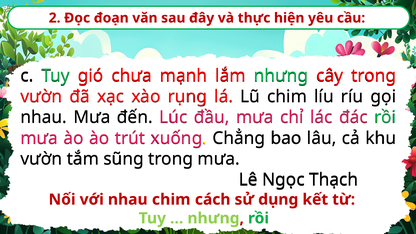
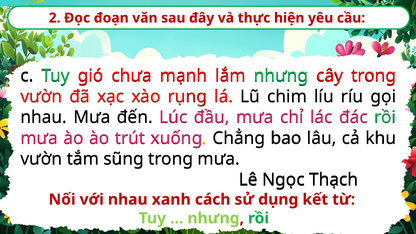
nhau chim: chim -> xanh
